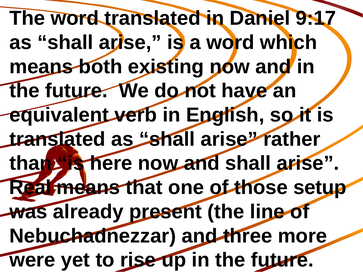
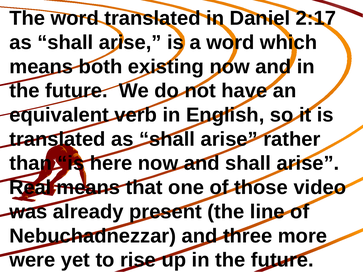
9:17: 9:17 -> 2:17
setup: setup -> video
